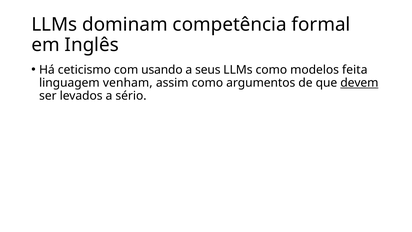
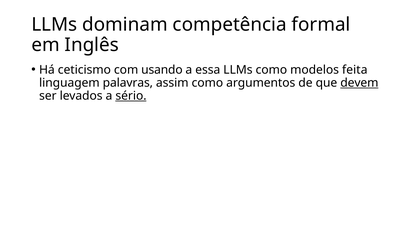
seus: seus -> essa
venham: venham -> palavras
sério underline: none -> present
